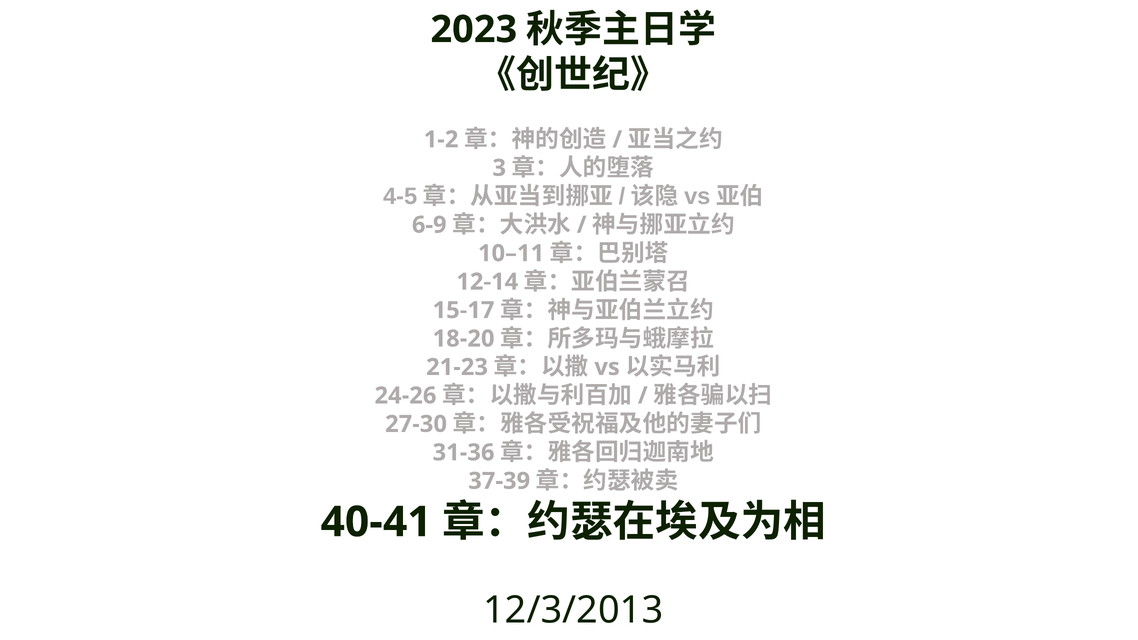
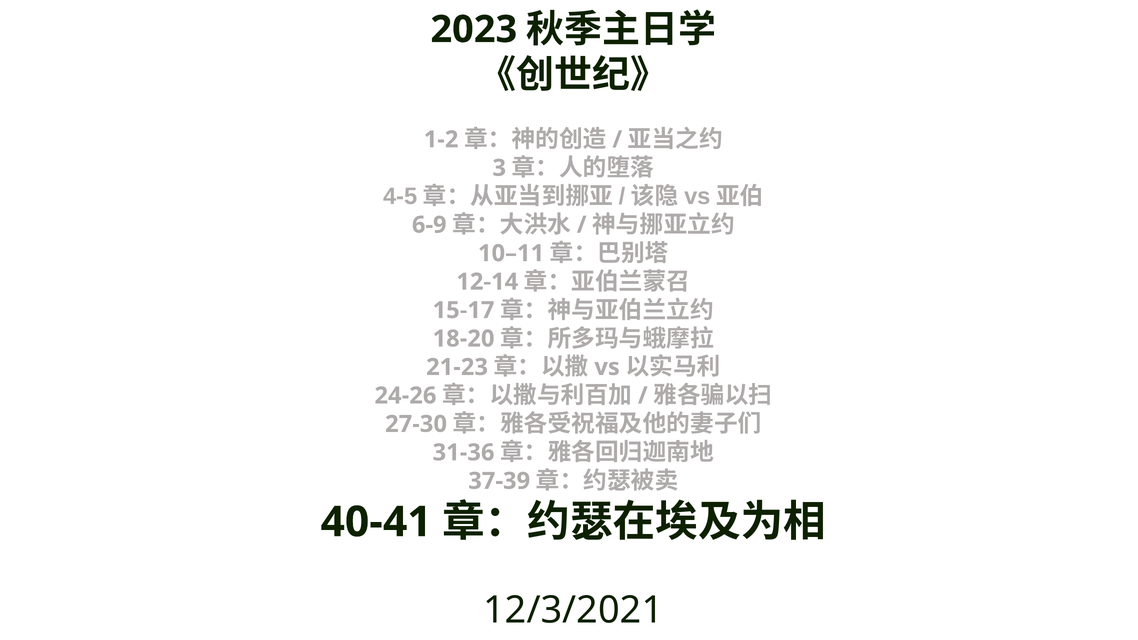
12/3/2013: 12/3/2013 -> 12/3/2021
